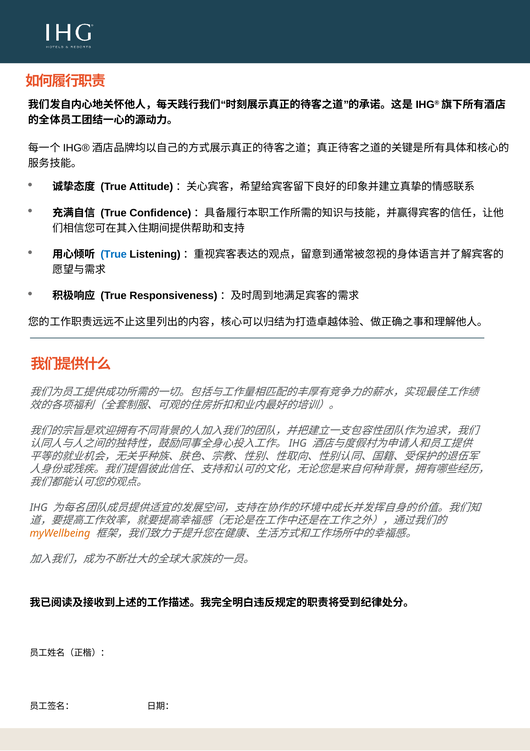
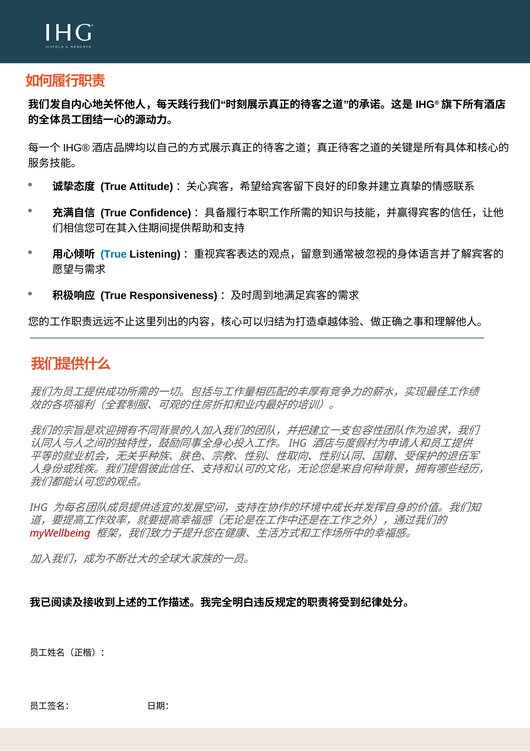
myWellbeing colour: orange -> red
